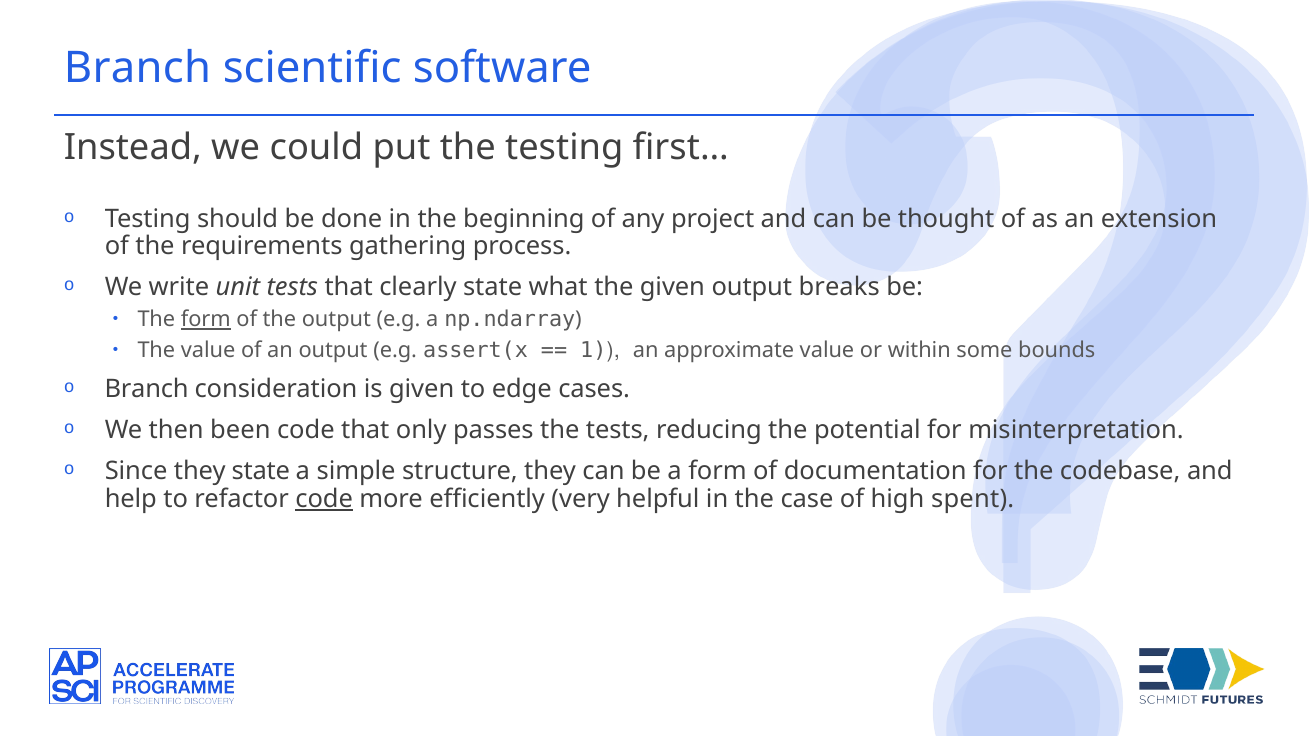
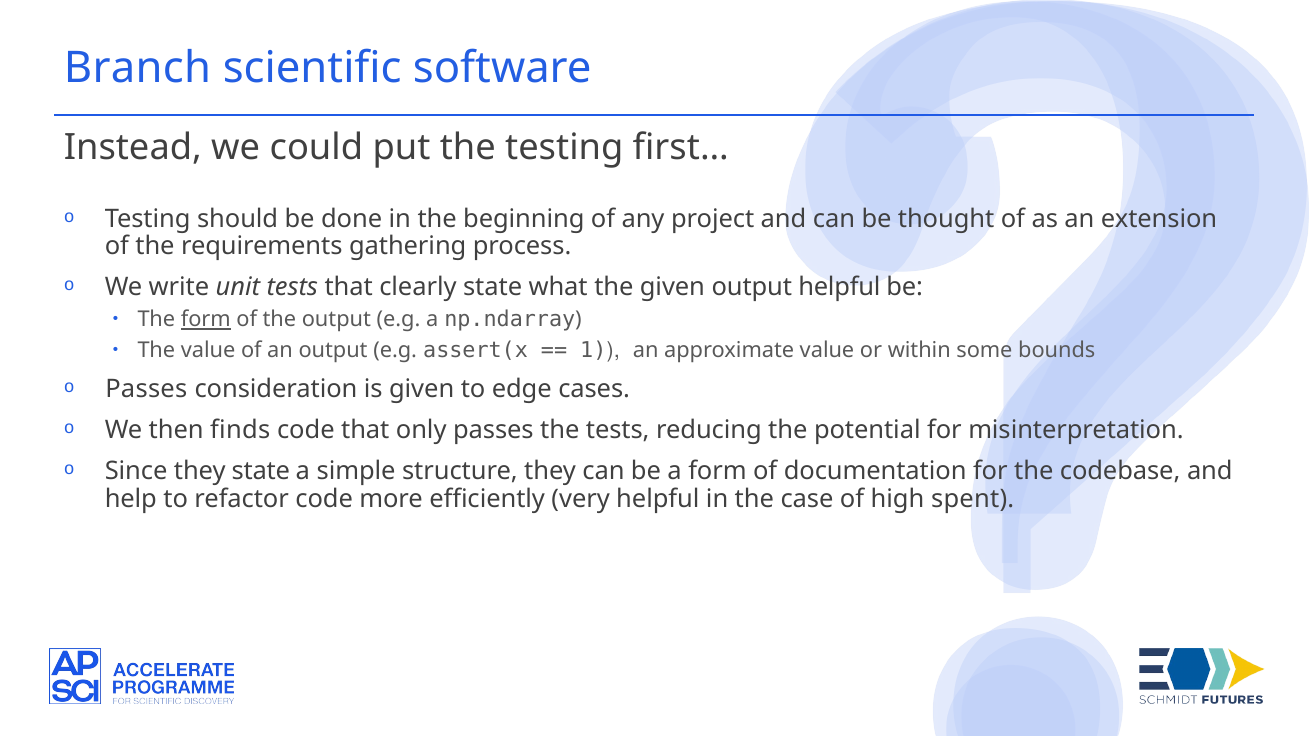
output breaks: breaks -> helpful
Branch at (147, 389): Branch -> Passes
been: been -> finds
code at (324, 499) underline: present -> none
